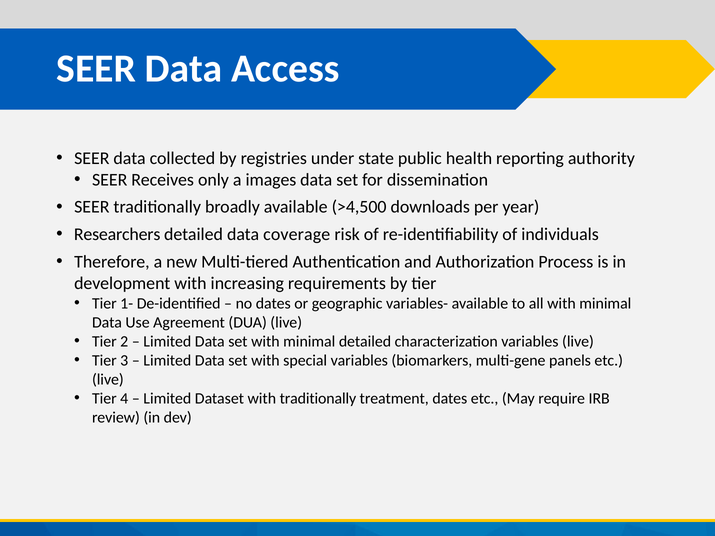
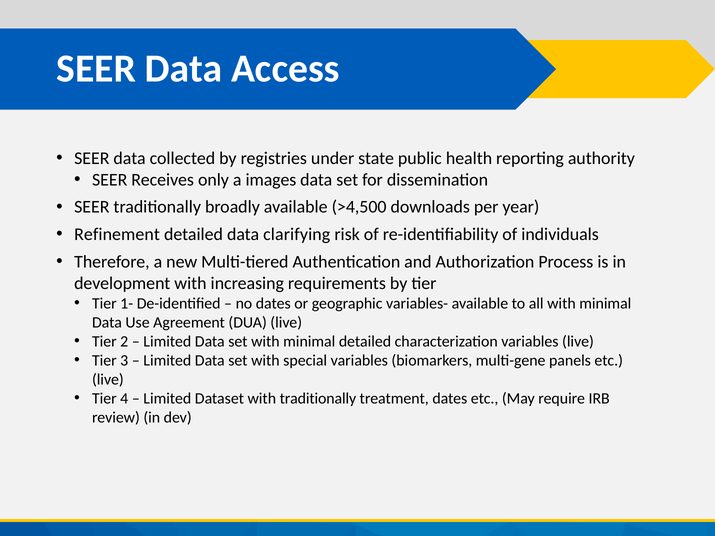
Researchers: Researchers -> Refinement
coverage: coverage -> clarifying
